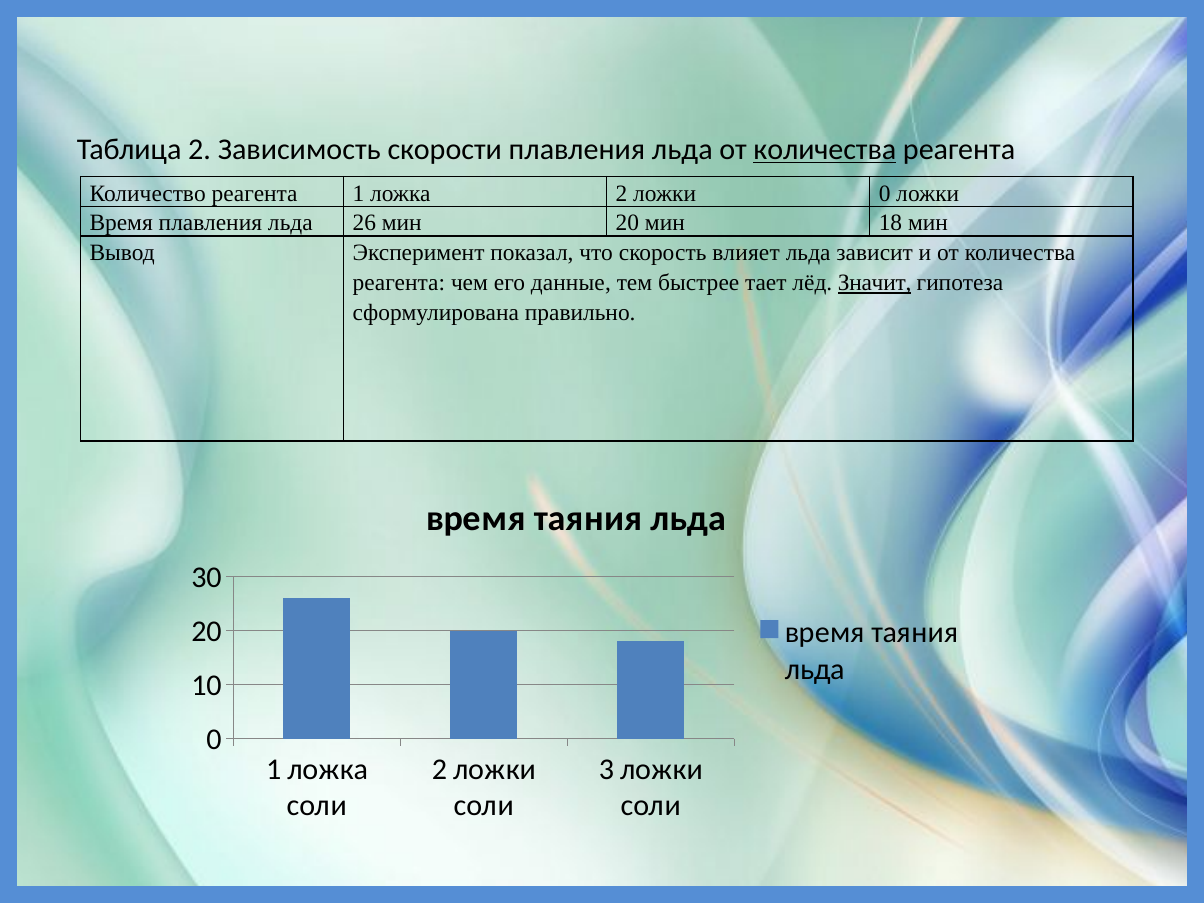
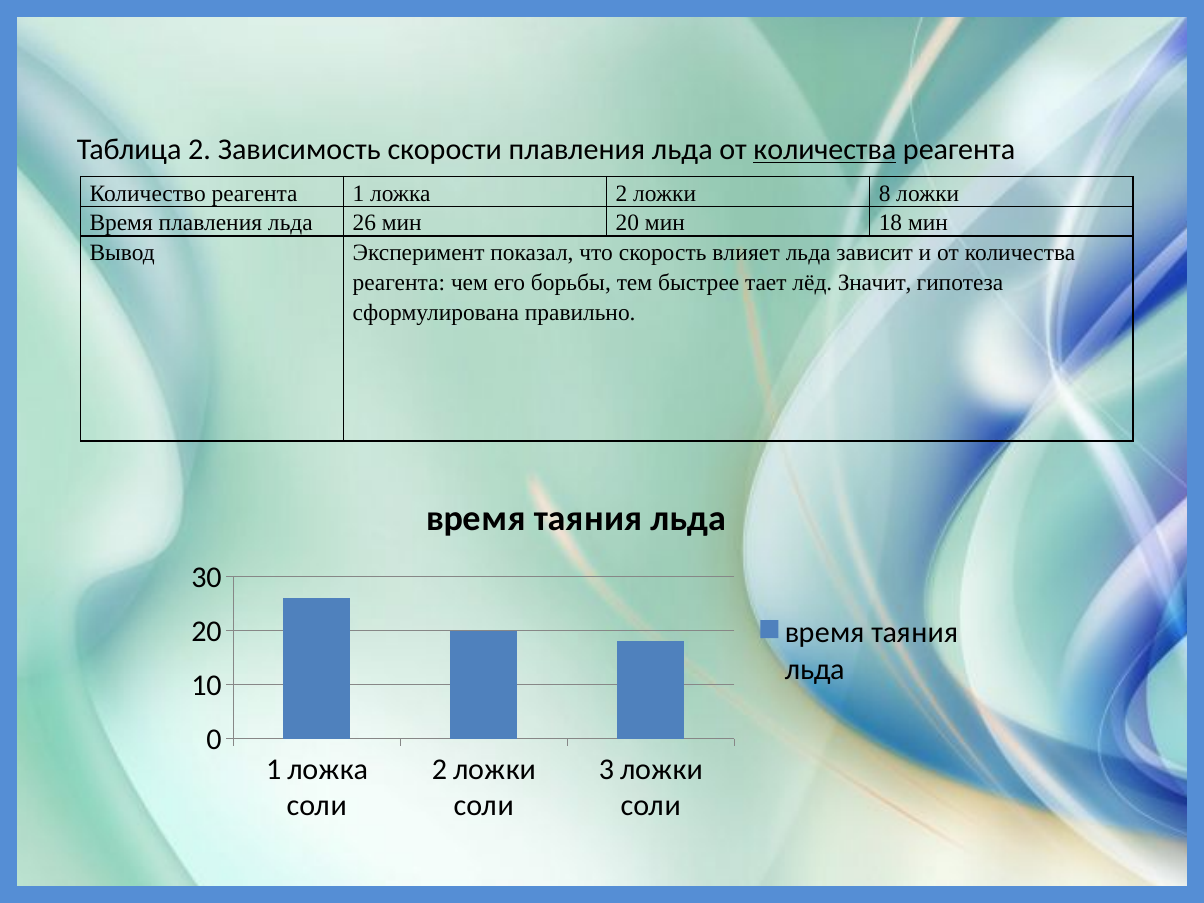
ложки 0: 0 -> 8
данные: данные -> борьбы
Значит underline: present -> none
